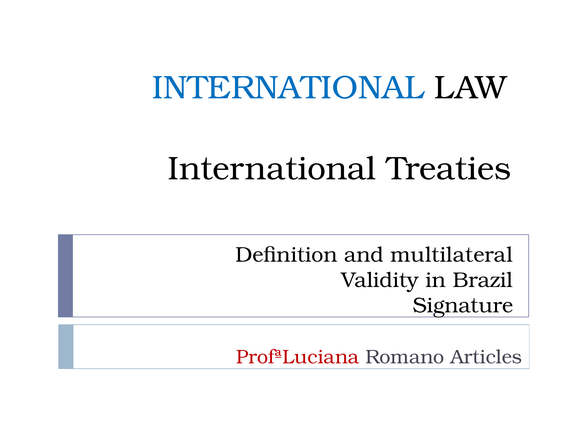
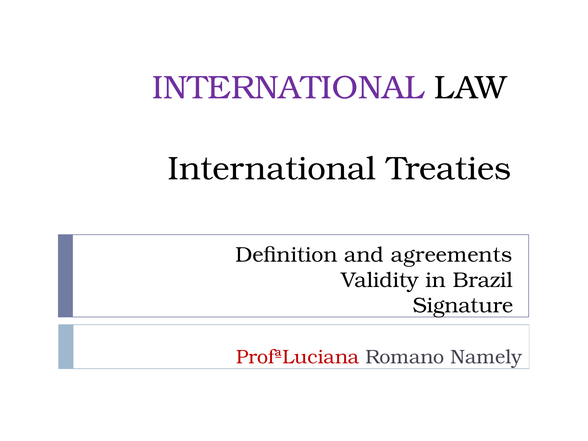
INTERNATIONAL at (288, 88) colour: blue -> purple
multilateral: multilateral -> agreements
Articles: Articles -> Namely
